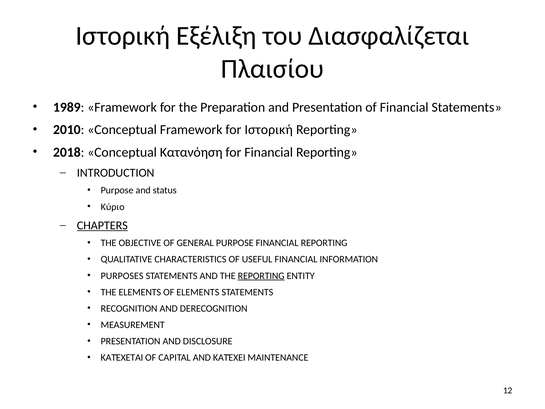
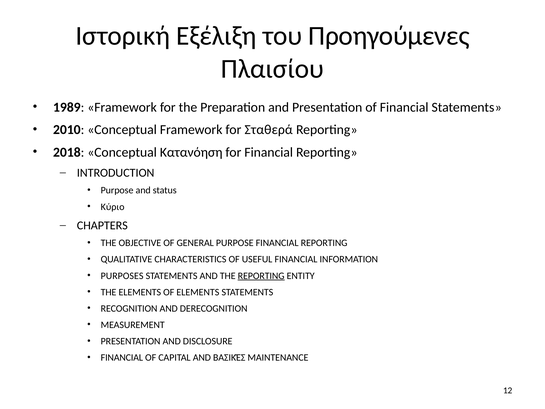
Διασφαλίζεται: Διασφαλίζεται -> Προηγούμενες
for Ιστορική: Ιστορική -> Σταθερά
CHAPTERS underline: present -> none
ΚΑΤΈΧΕΤΑΙ at (122, 357): ΚΑΤΈΧΕΤΑΙ -> FINANCIAL
ΚΑΤΈΧΕΙ: ΚΑΤΈΧΕΙ -> ΒΑΣΙΚΈΣ
